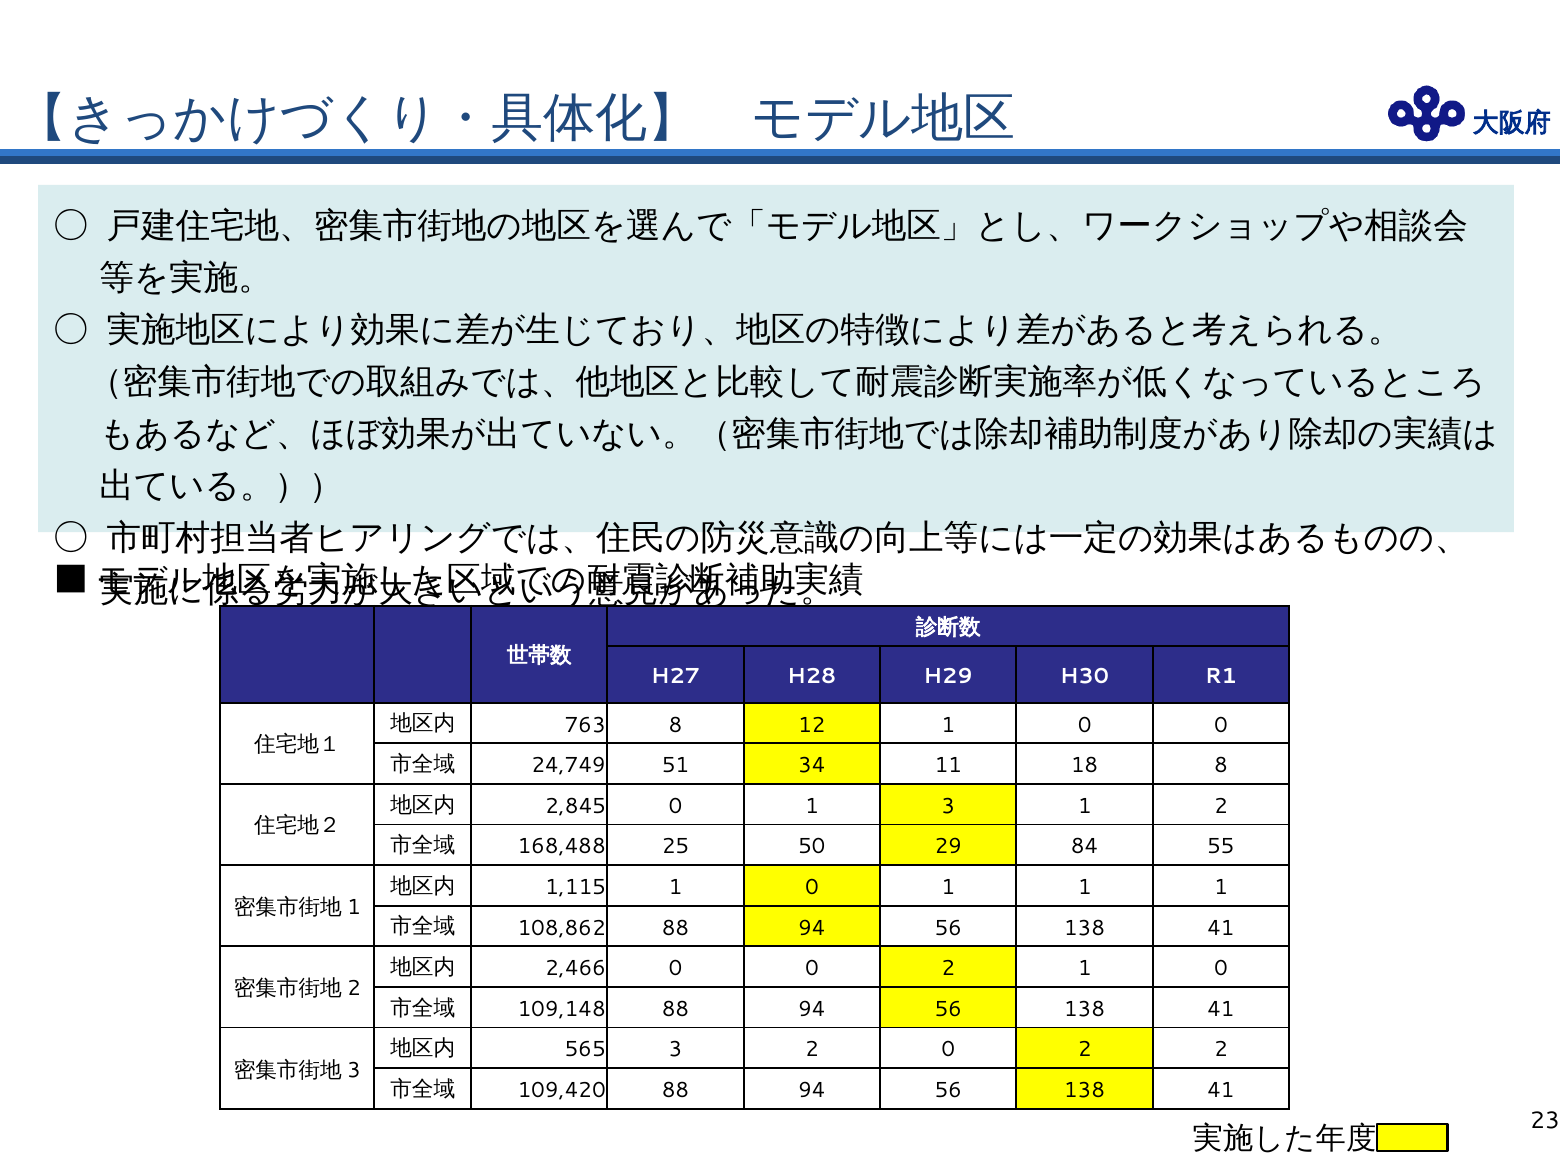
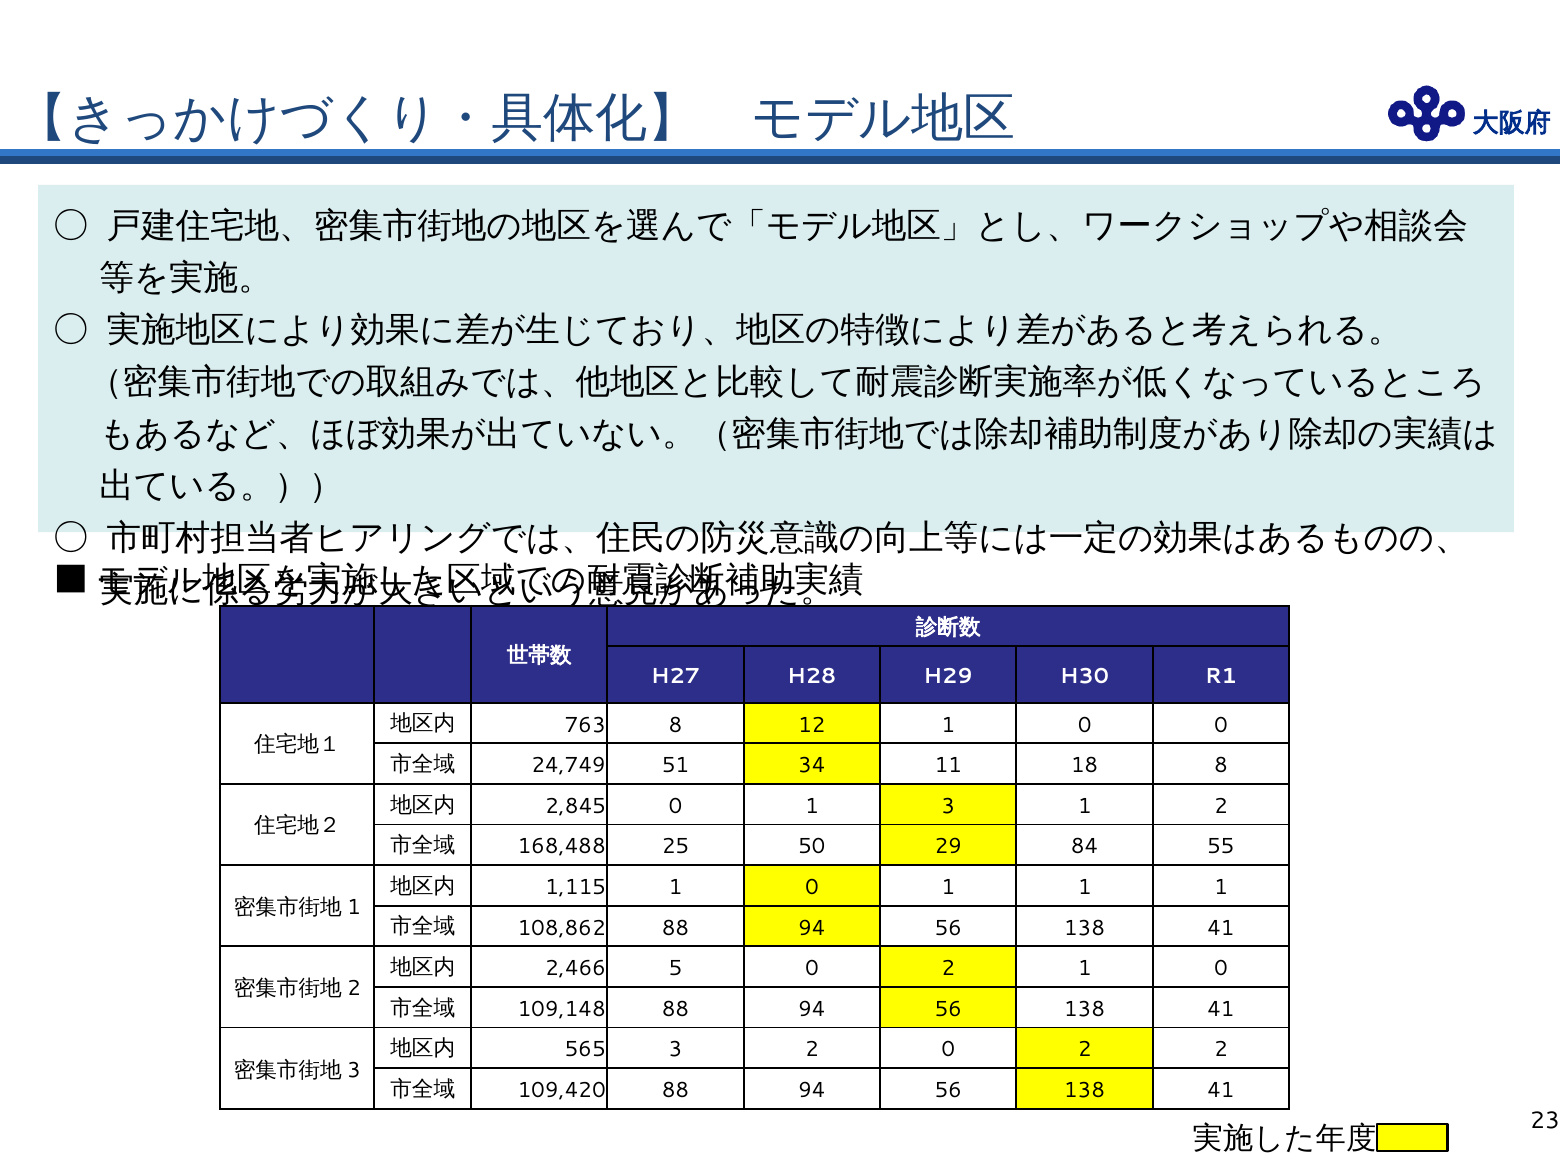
2,466 0: 0 -> 5
